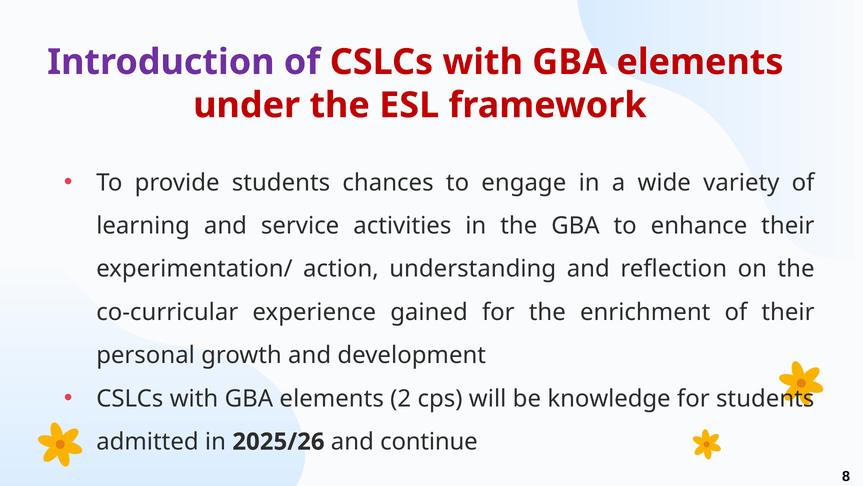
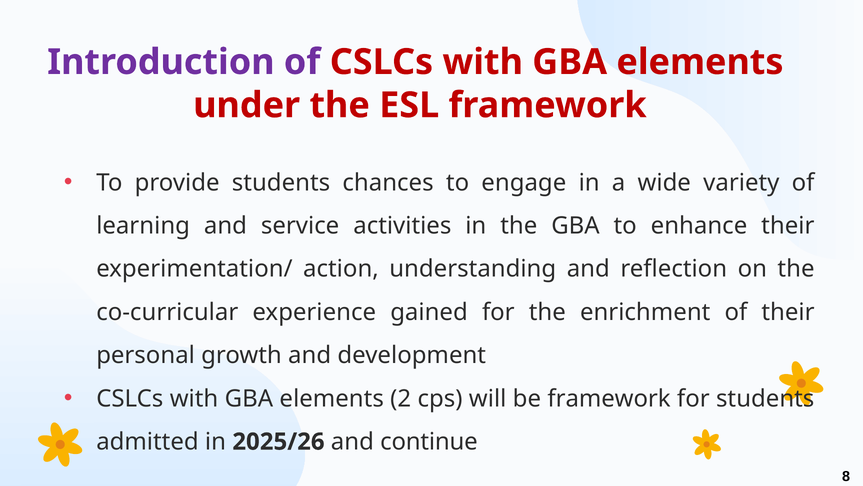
be knowledge: knowledge -> framework
